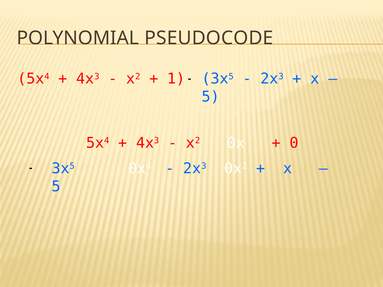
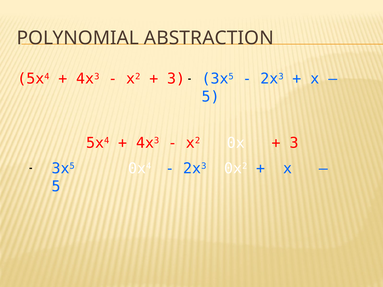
PSEUDOCODE: PSEUDOCODE -> ABSTRACTION
1 at (176, 79): 1 -> 3
0 at (294, 143): 0 -> 3
